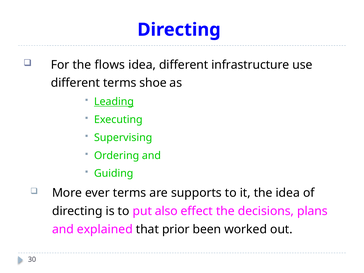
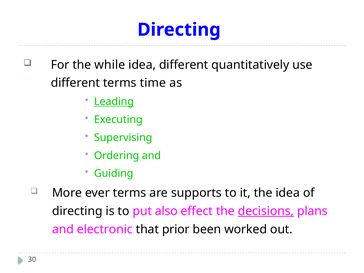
flows: flows -> while
infrastructure: infrastructure -> quantitatively
shoe: shoe -> time
decisions underline: none -> present
explained: explained -> electronic
